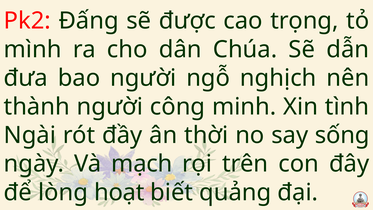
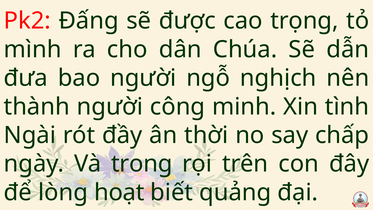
sống: sống -> chấp
mạch: mạch -> trong
